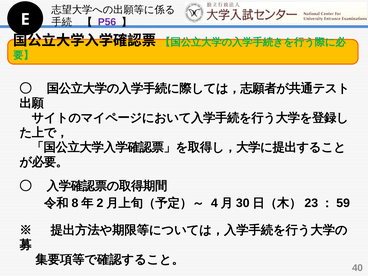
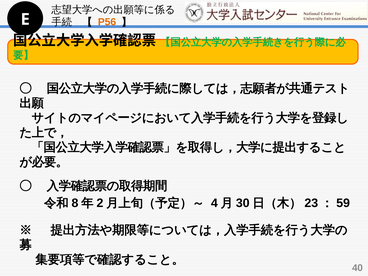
P56 colour: purple -> orange
